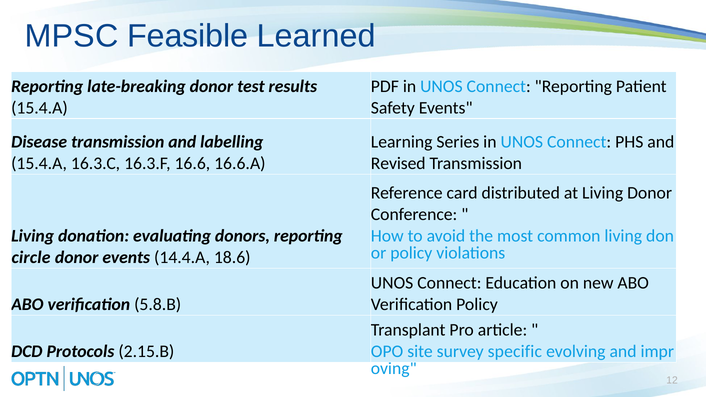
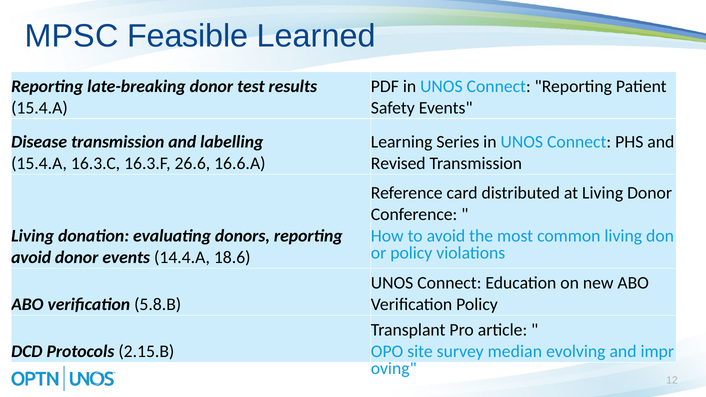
16.6: 16.6 -> 26.6
circle at (31, 258): circle -> avoid
specific: specific -> median
